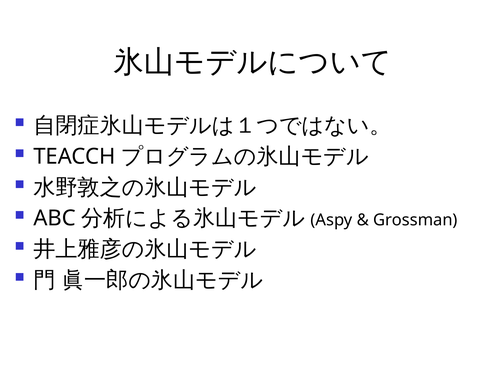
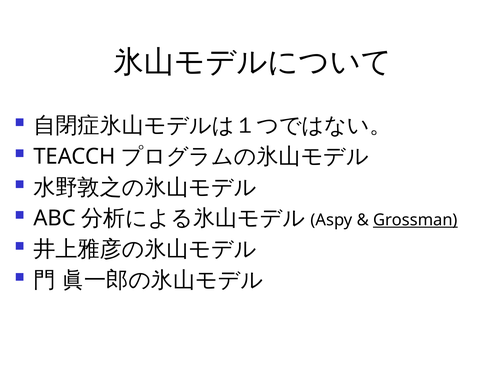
Grossman underline: none -> present
